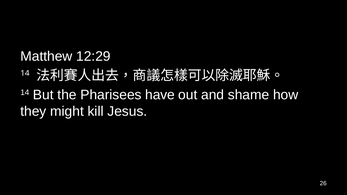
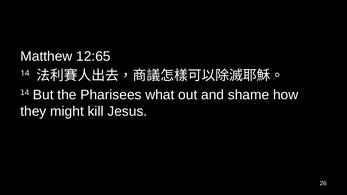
12:29: 12:29 -> 12:65
have: have -> what
